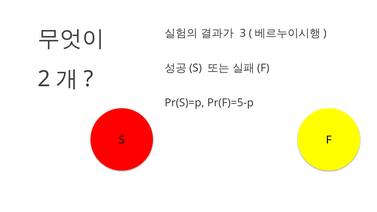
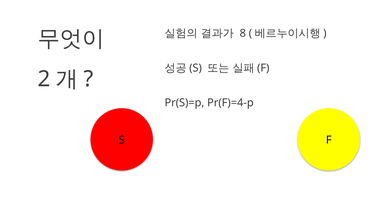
3: 3 -> 8
Pr(F)=5-p: Pr(F)=5-p -> Pr(F)=4-p
